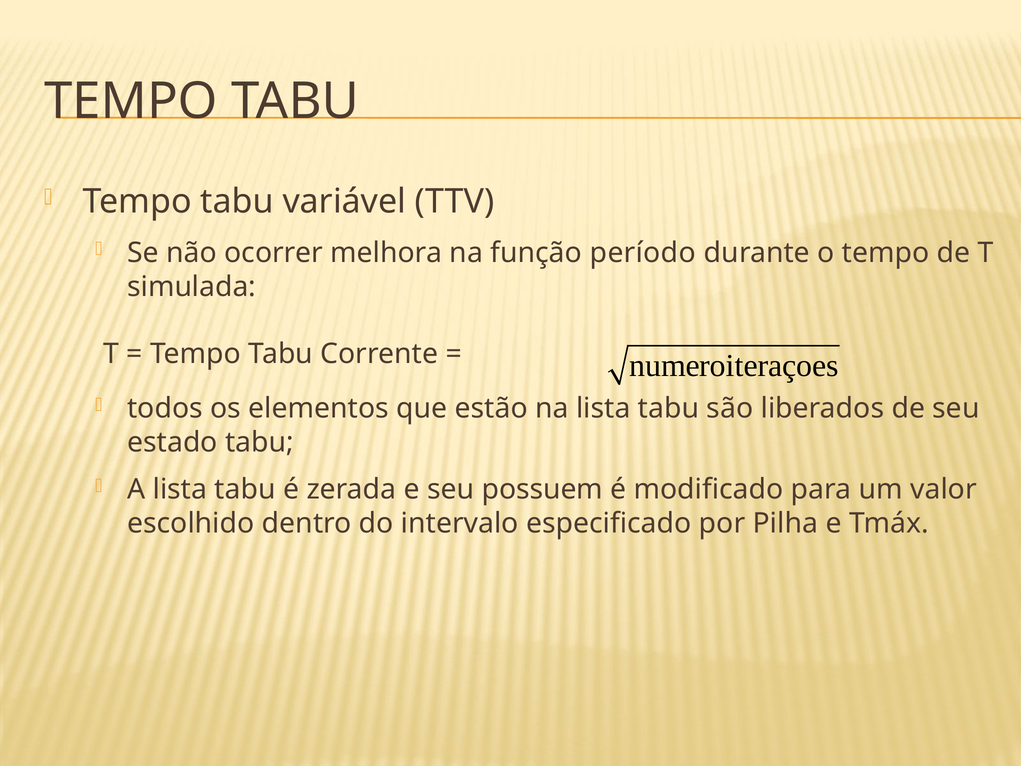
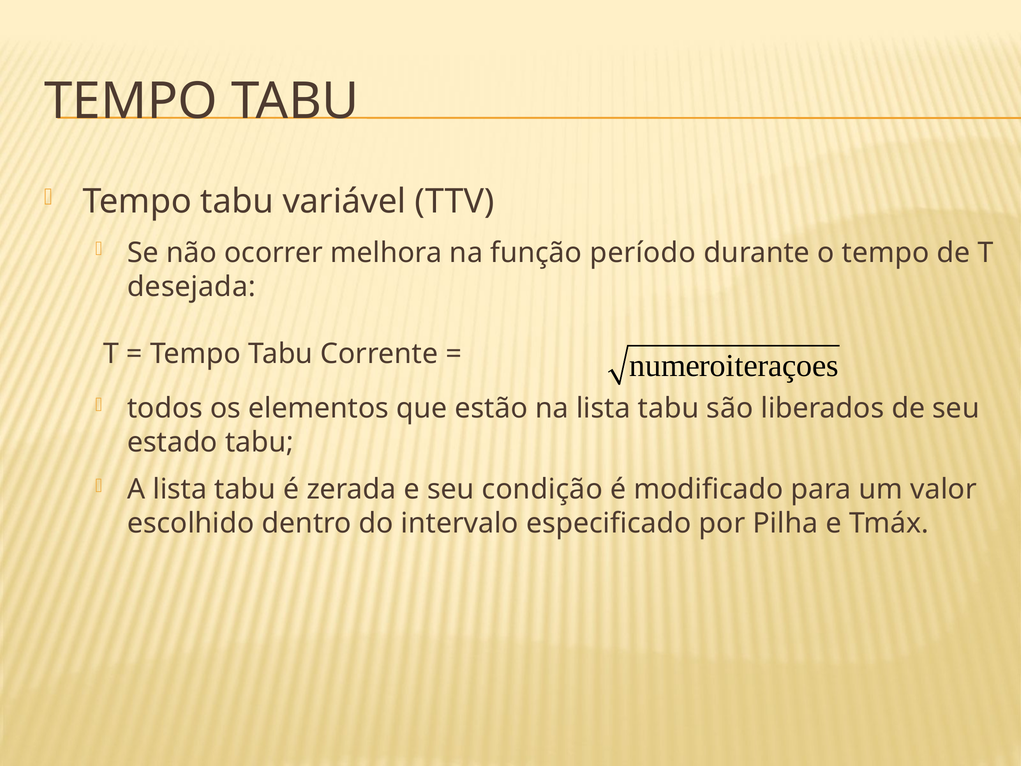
simulada: simulada -> desejada
possuem: possuem -> condição
